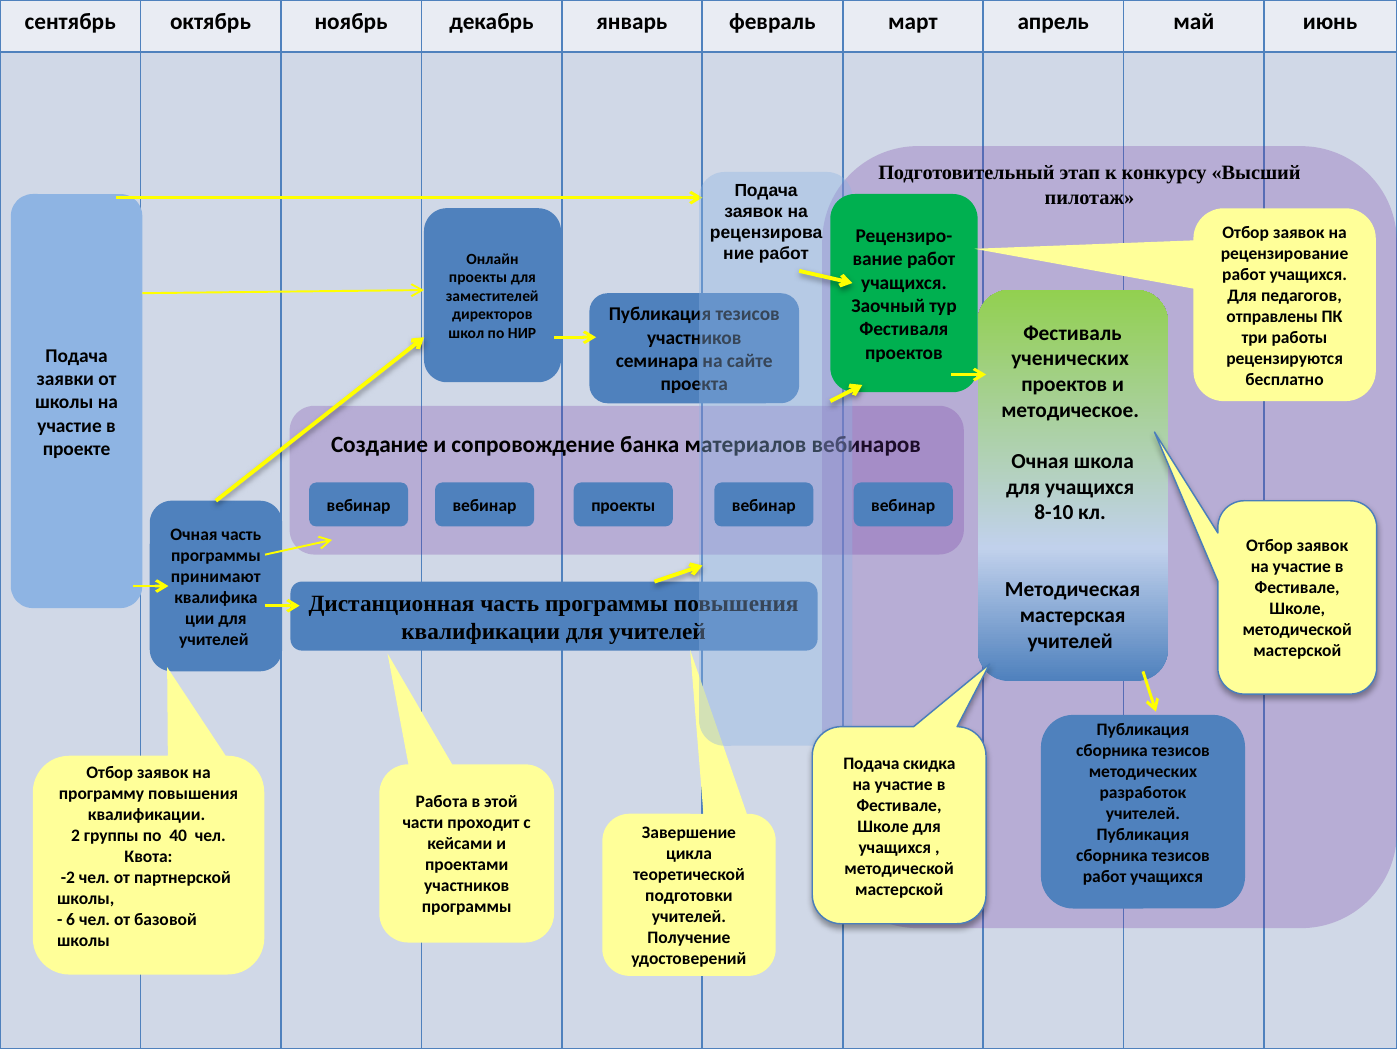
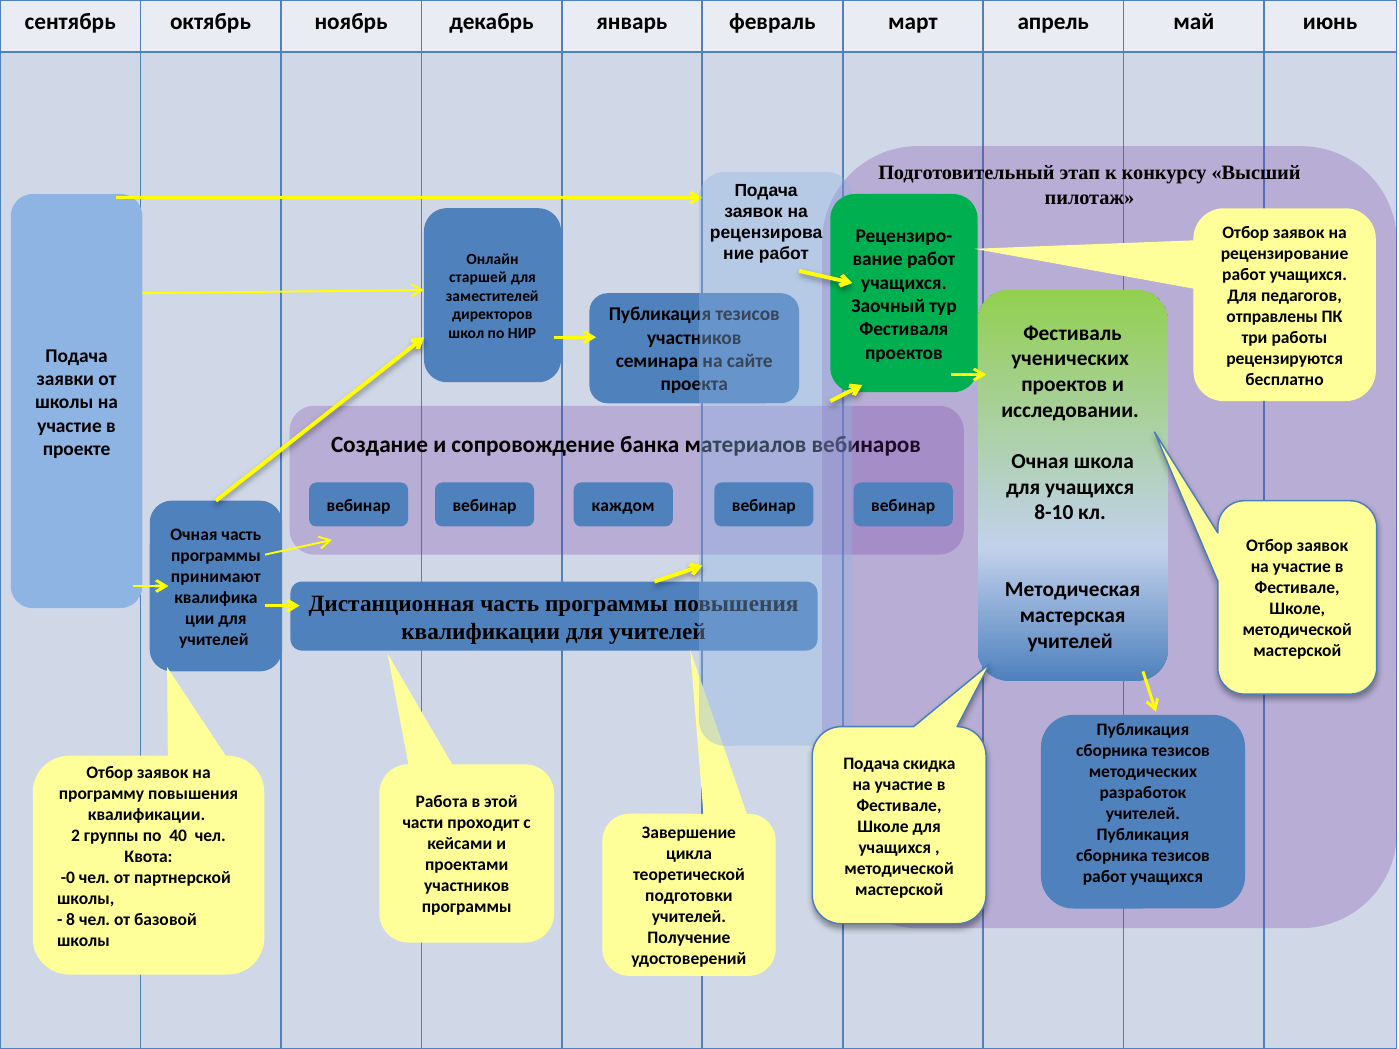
проекты at (478, 278): проекты -> старшей
методическое: методическое -> исследовании
вебинар проекты: проекты -> каждом
-2: -2 -> -0
6: 6 -> 8
